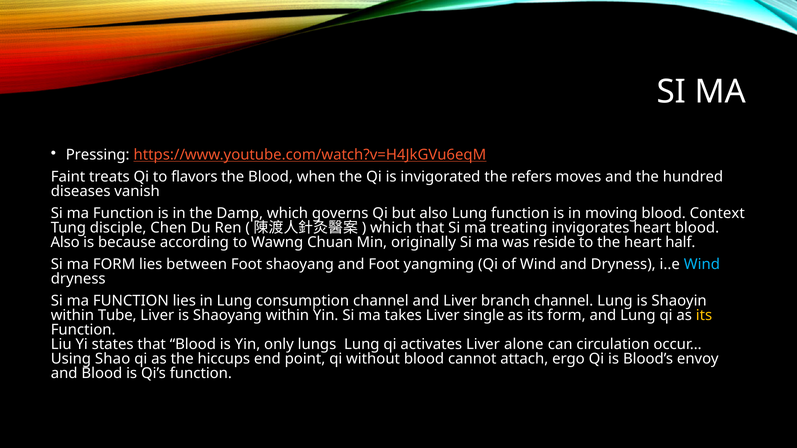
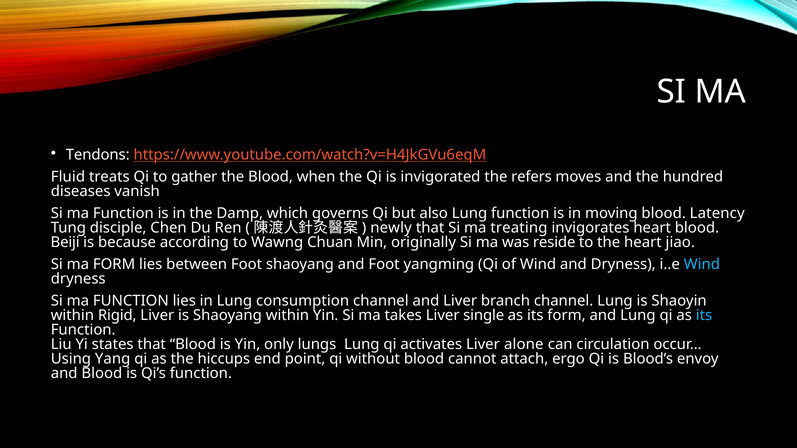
Pressing: Pressing -> Tendons
Faint: Faint -> Fluid
flavors: flavors -> gather
Context: Context -> Latency
which at (391, 228): which -> newly
Also at (65, 243): Also -> Beiji
half: half -> jiao
Tube: Tube -> Rigid
its at (704, 316) colour: yellow -> light blue
Shao: Shao -> Yang
